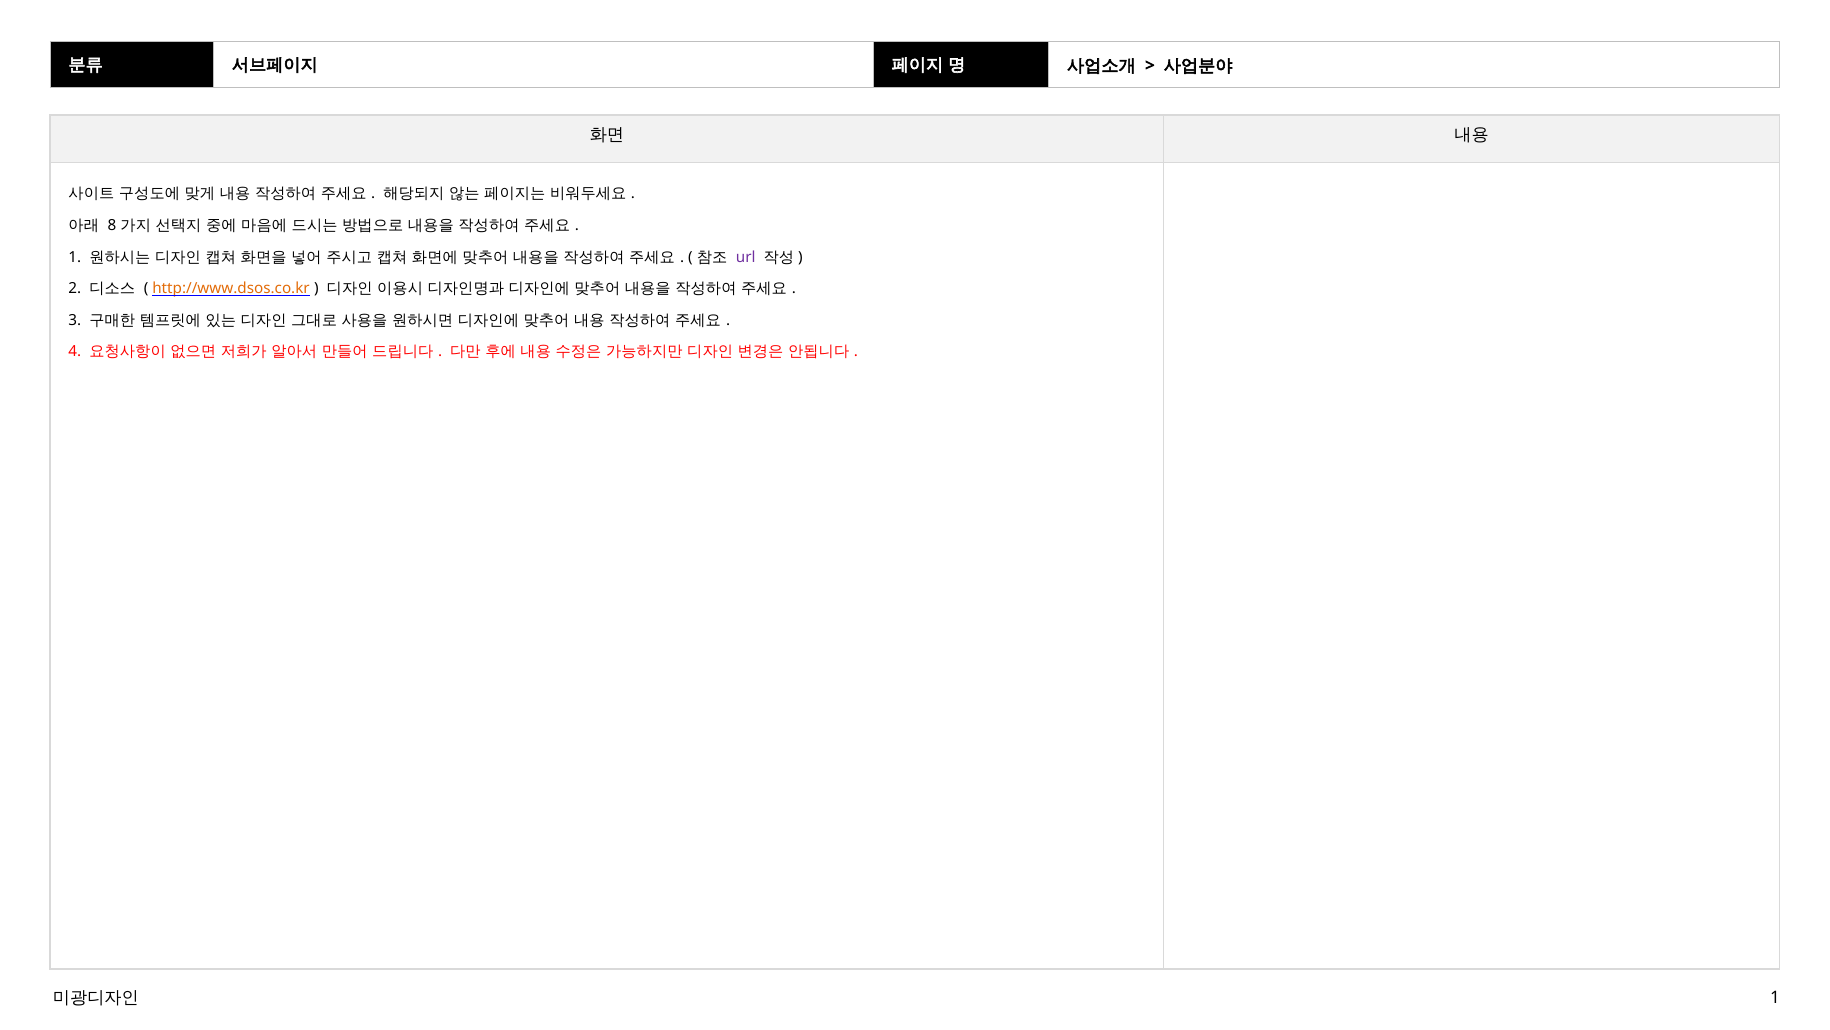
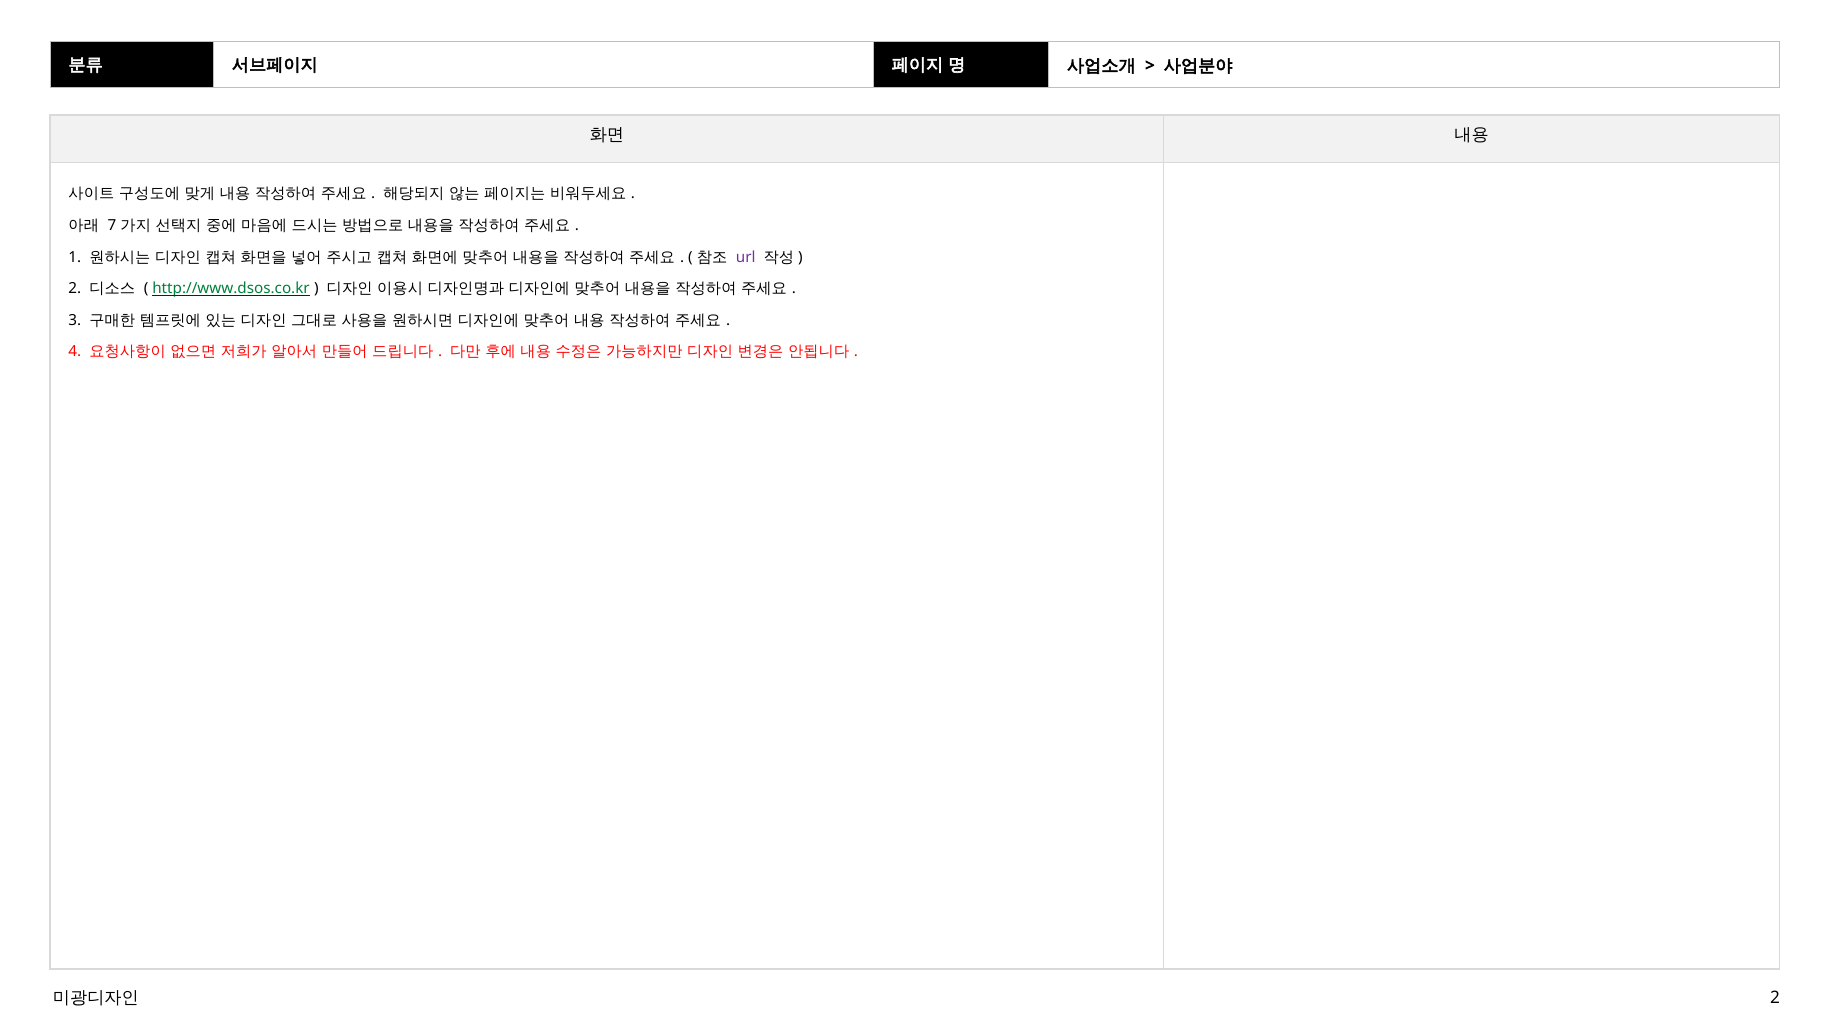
8: 8 -> 7
http://www.dsos.co.kr colour: orange -> green
1 at (1775, 998): 1 -> 2
